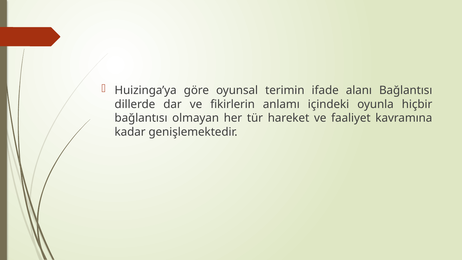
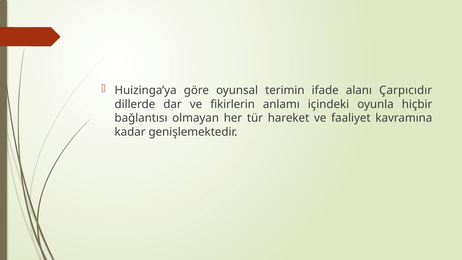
alanı Bağlantısı: Bağlantısı -> Çarpıcıdır
